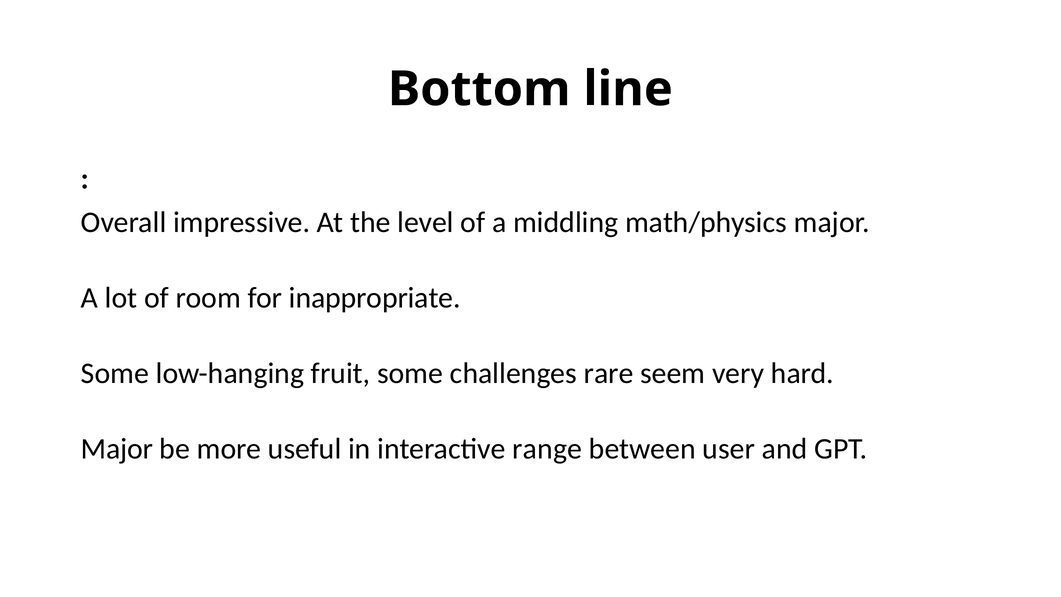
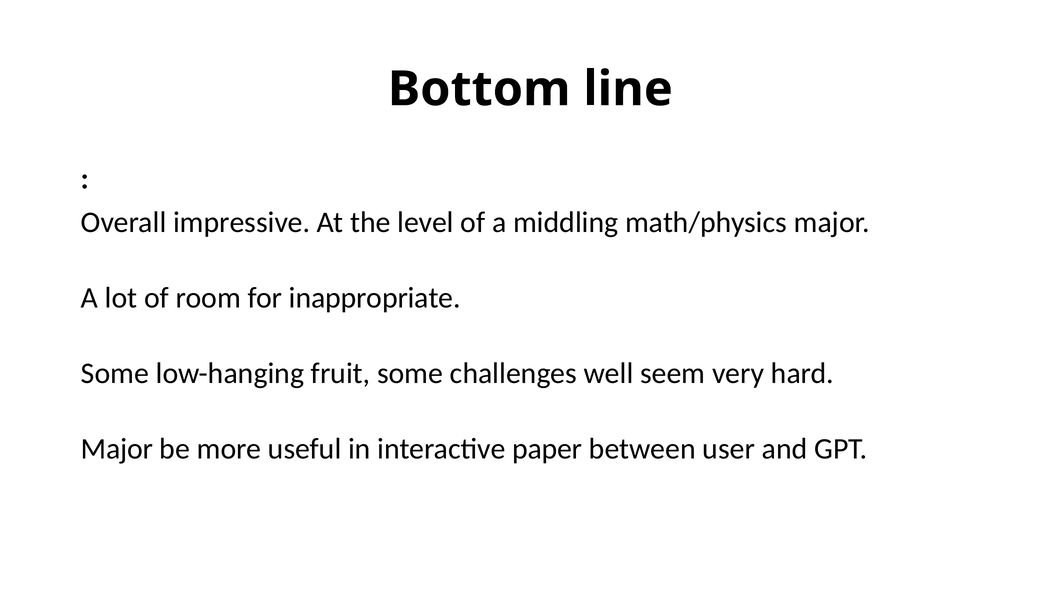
rare: rare -> well
range: range -> paper
